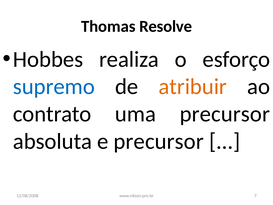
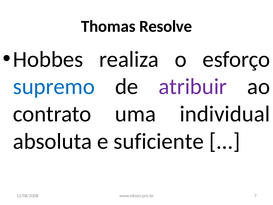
atribuir colour: orange -> purple
uma precursor: precursor -> individual
e precursor: precursor -> suficiente
